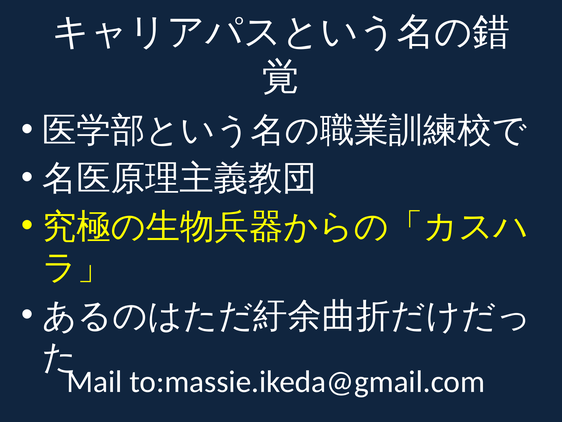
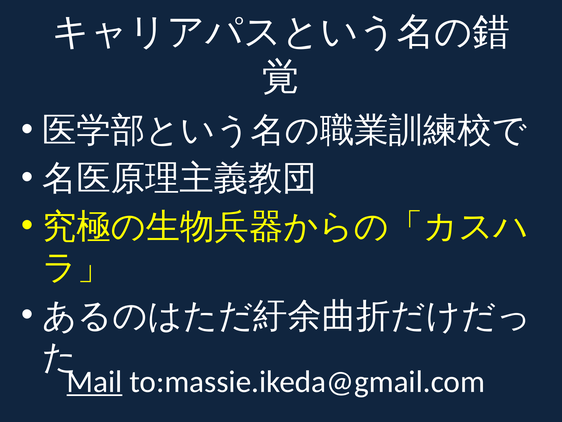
Mail underline: none -> present
